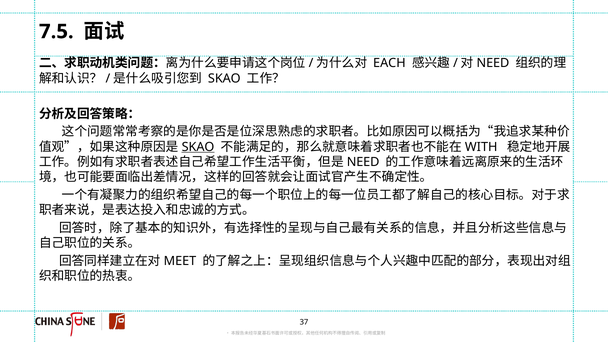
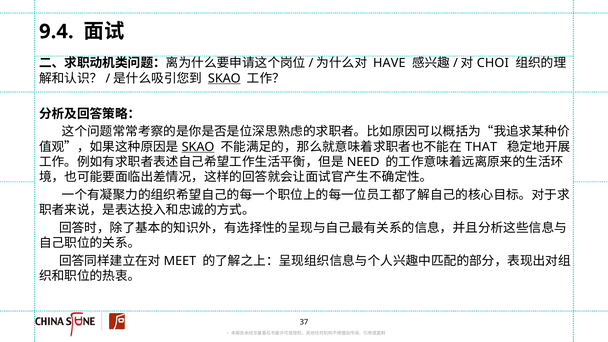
7.5: 7.5 -> 9.4
EACH: EACH -> HAVE
NEED at (493, 63): NEED -> CHOI
SKAO at (224, 78) underline: none -> present
WITH: WITH -> THAT
